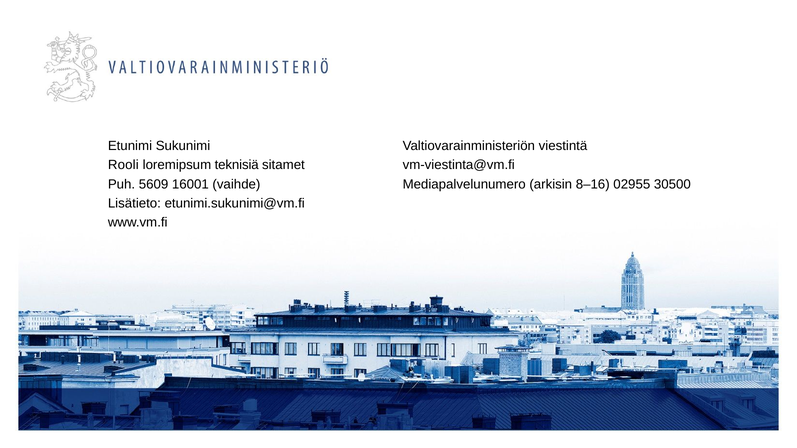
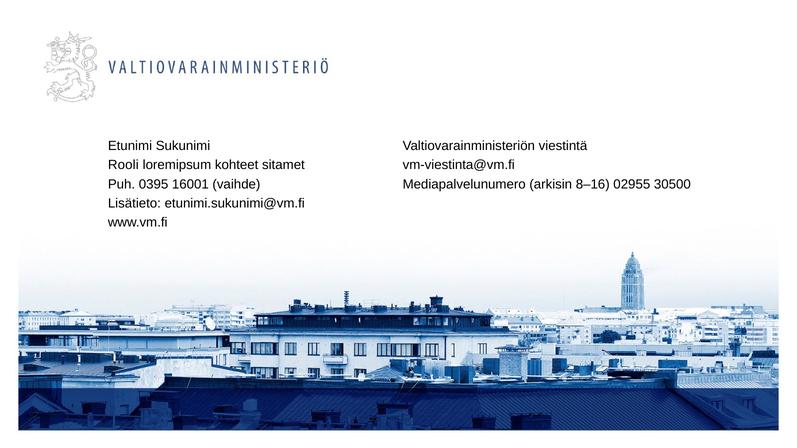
teknisiä: teknisiä -> kohteet
5609: 5609 -> 0395
